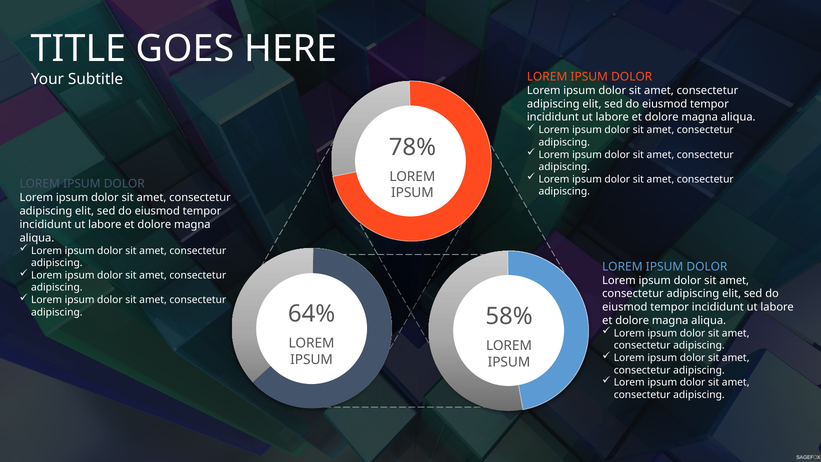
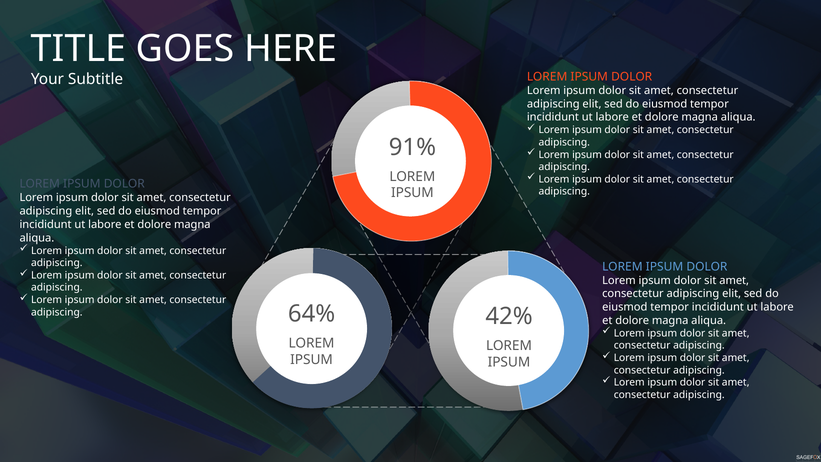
78%: 78% -> 91%
58%: 58% -> 42%
